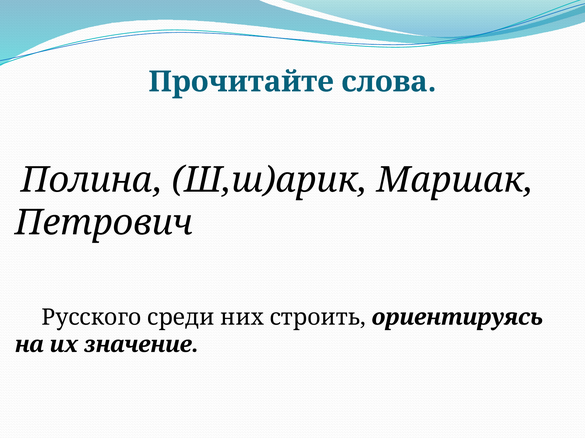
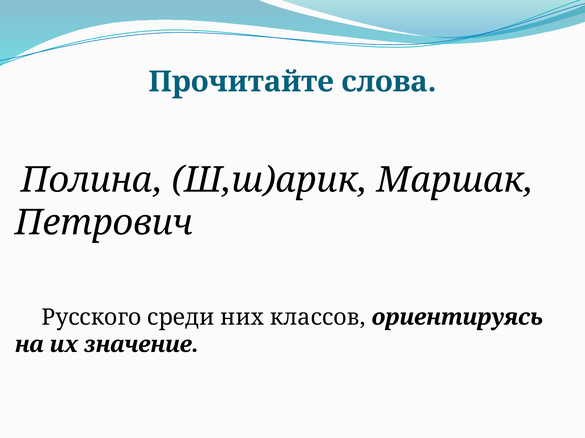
строить: строить -> классов
